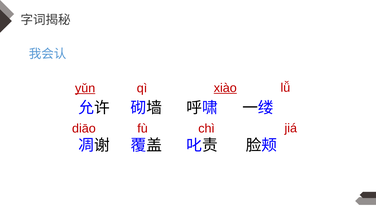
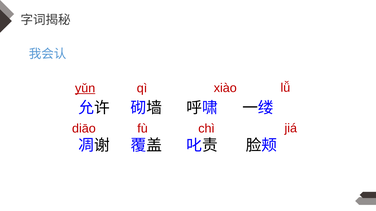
xiào underline: present -> none
